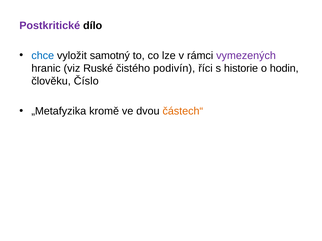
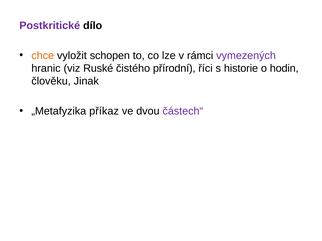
chce colour: blue -> orange
samotný: samotný -> schopen
podivín: podivín -> přírodní
Číslo: Číslo -> Jinak
kromě: kromě -> příkaz
částech“ colour: orange -> purple
